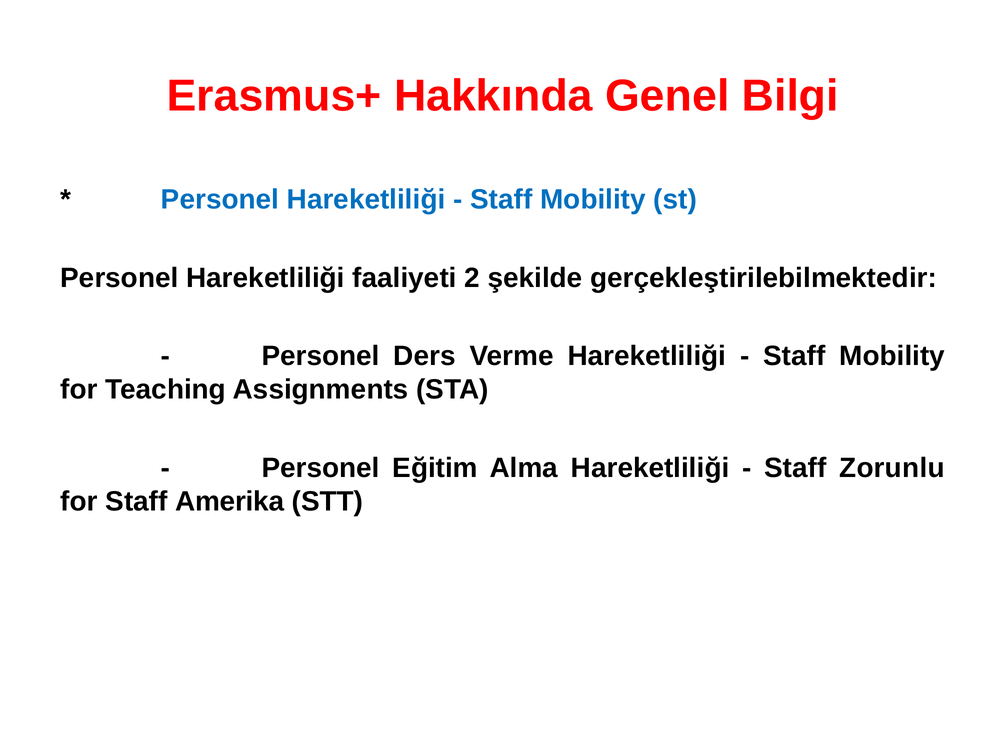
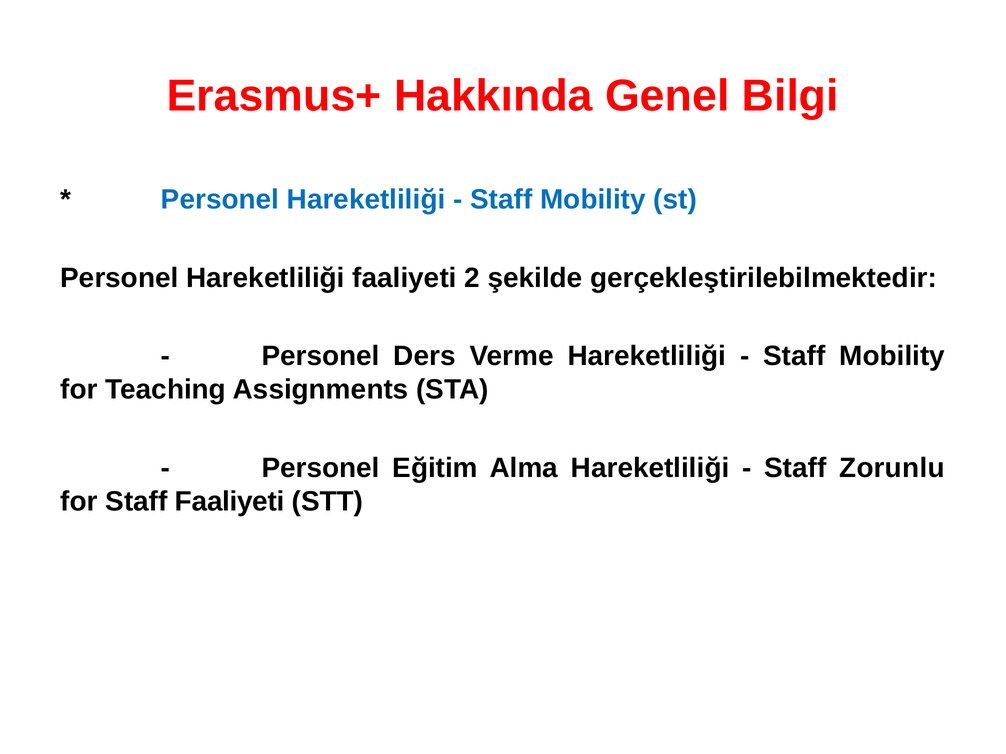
Staff Amerika: Amerika -> Faaliyeti
